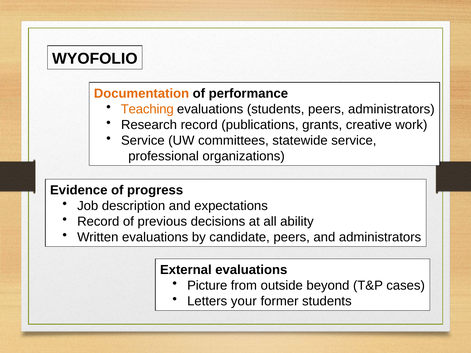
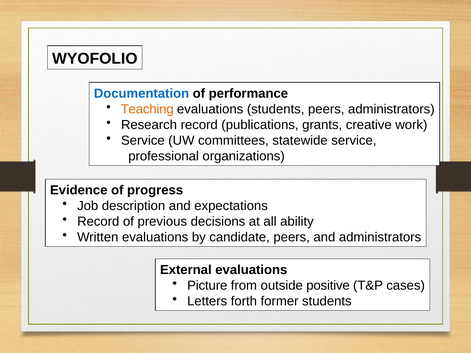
Documentation colour: orange -> blue
beyond: beyond -> positive
your: your -> forth
